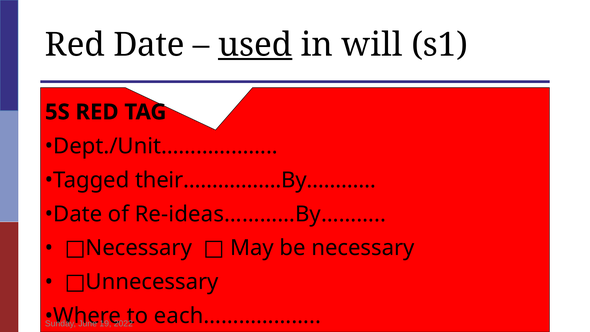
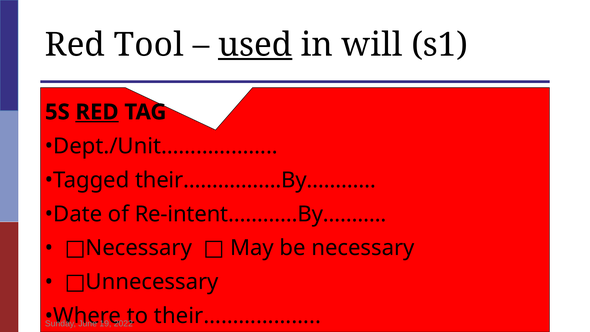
Red Date: Date -> Tool
RED at (97, 112) underline: none -> present
Re-ideas…………By………: Re-ideas…………By……… -> Re-intent…………By………
each………………: each……………… -> their………………
